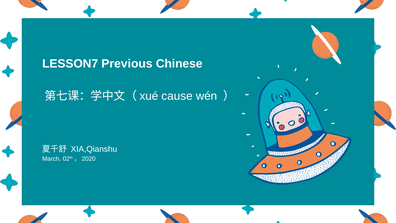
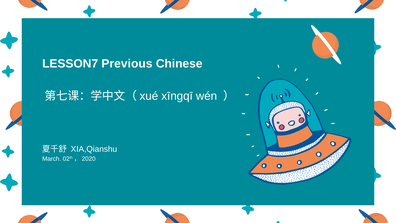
cause: cause -> xīngqī
